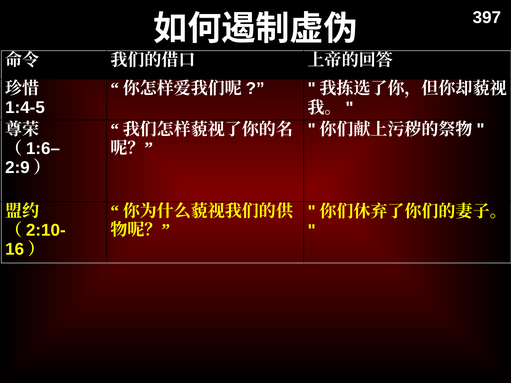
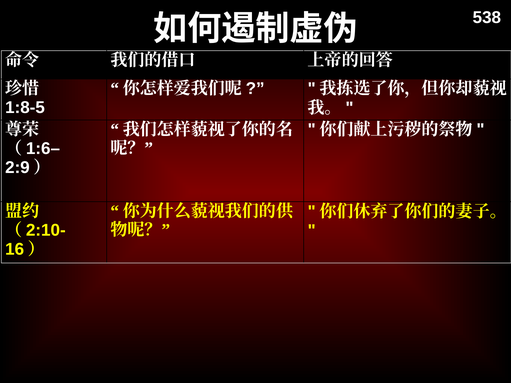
397: 397 -> 538
1:4-5: 1:4-5 -> 1:8-5
